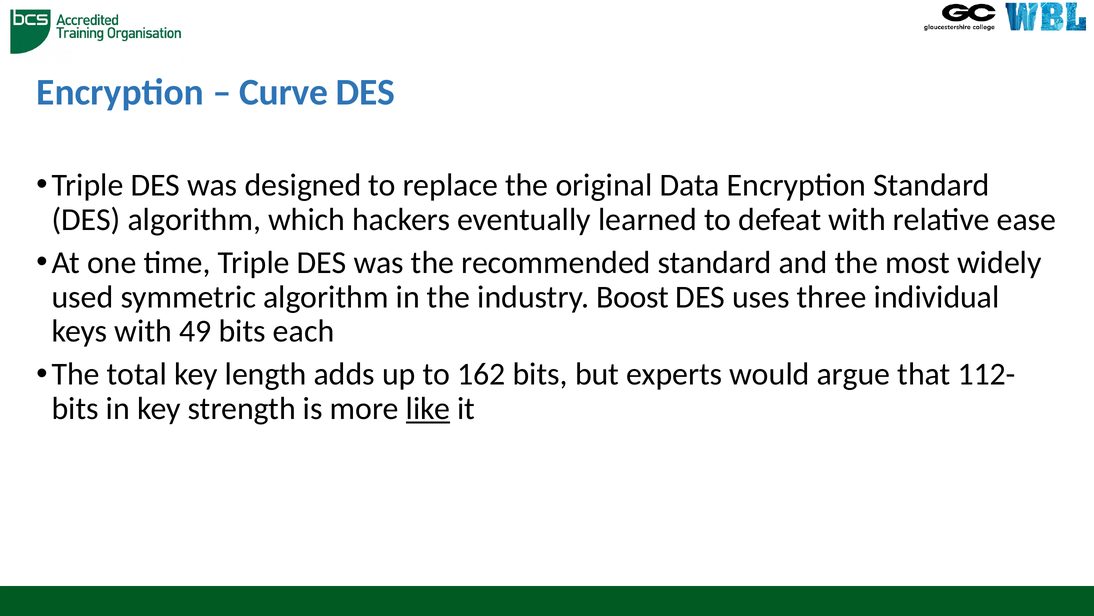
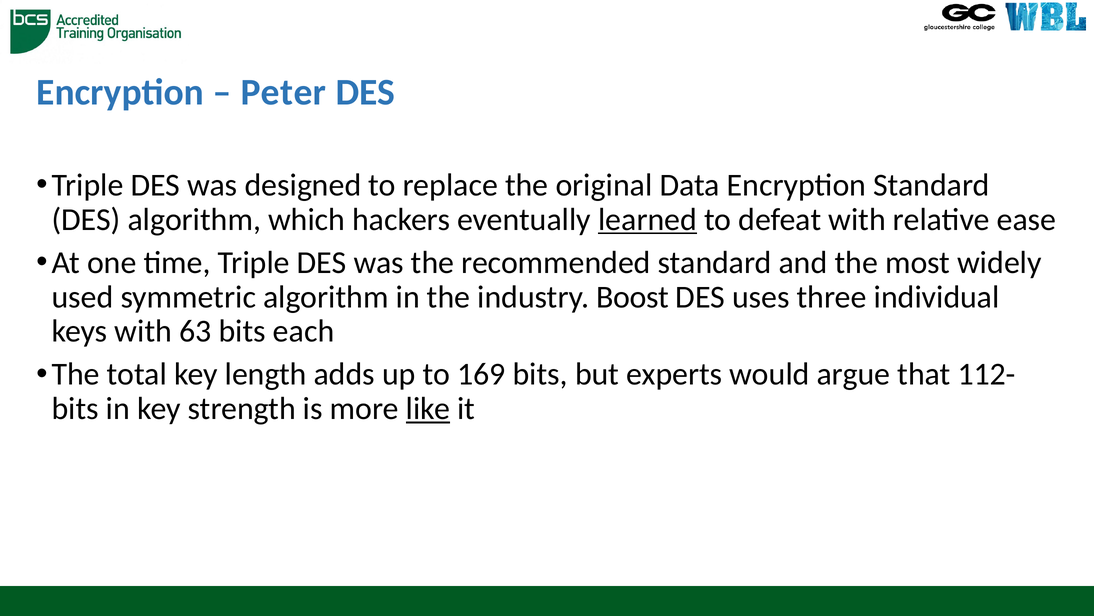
Curve: Curve -> Peter
learned underline: none -> present
49: 49 -> 63
162: 162 -> 169
